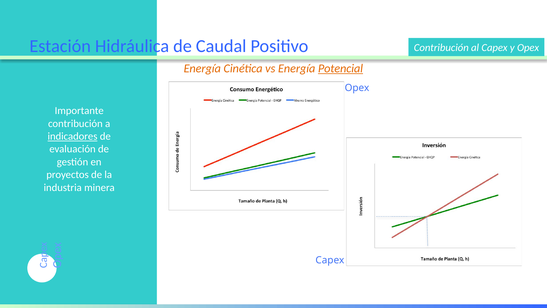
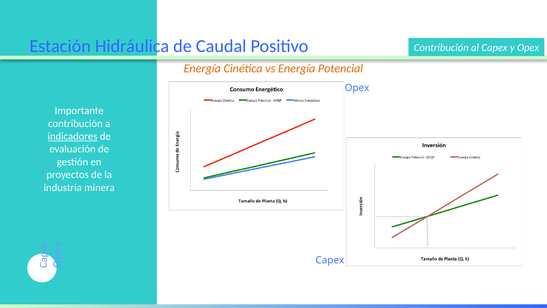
Potencial underline: present -> none
